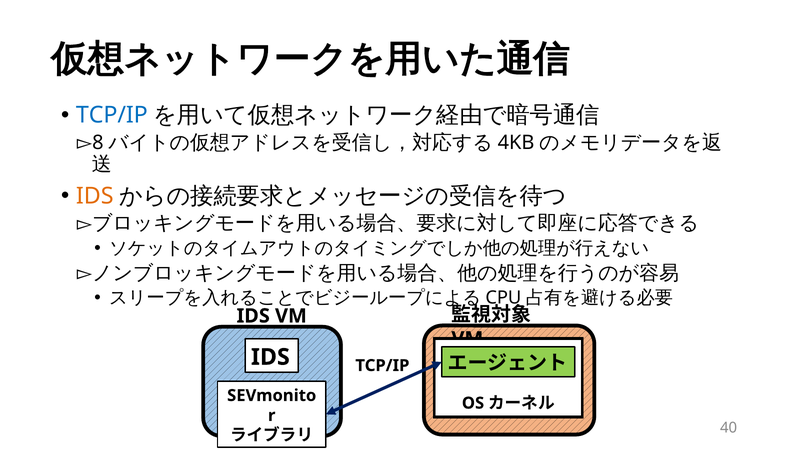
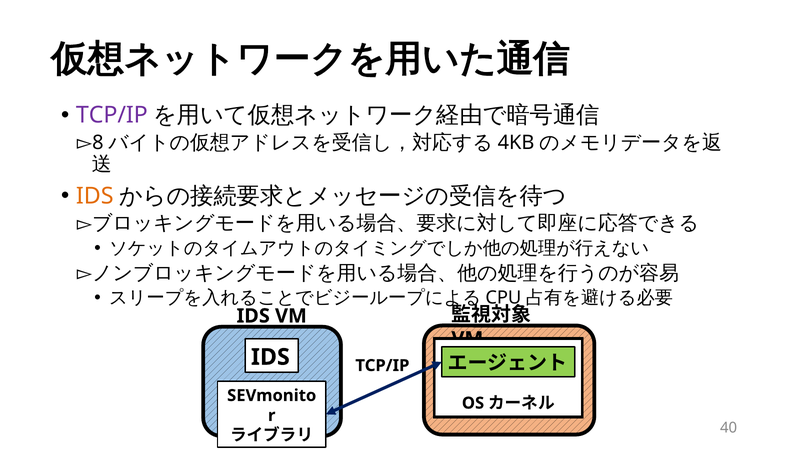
TCP/IP at (112, 115) colour: blue -> purple
